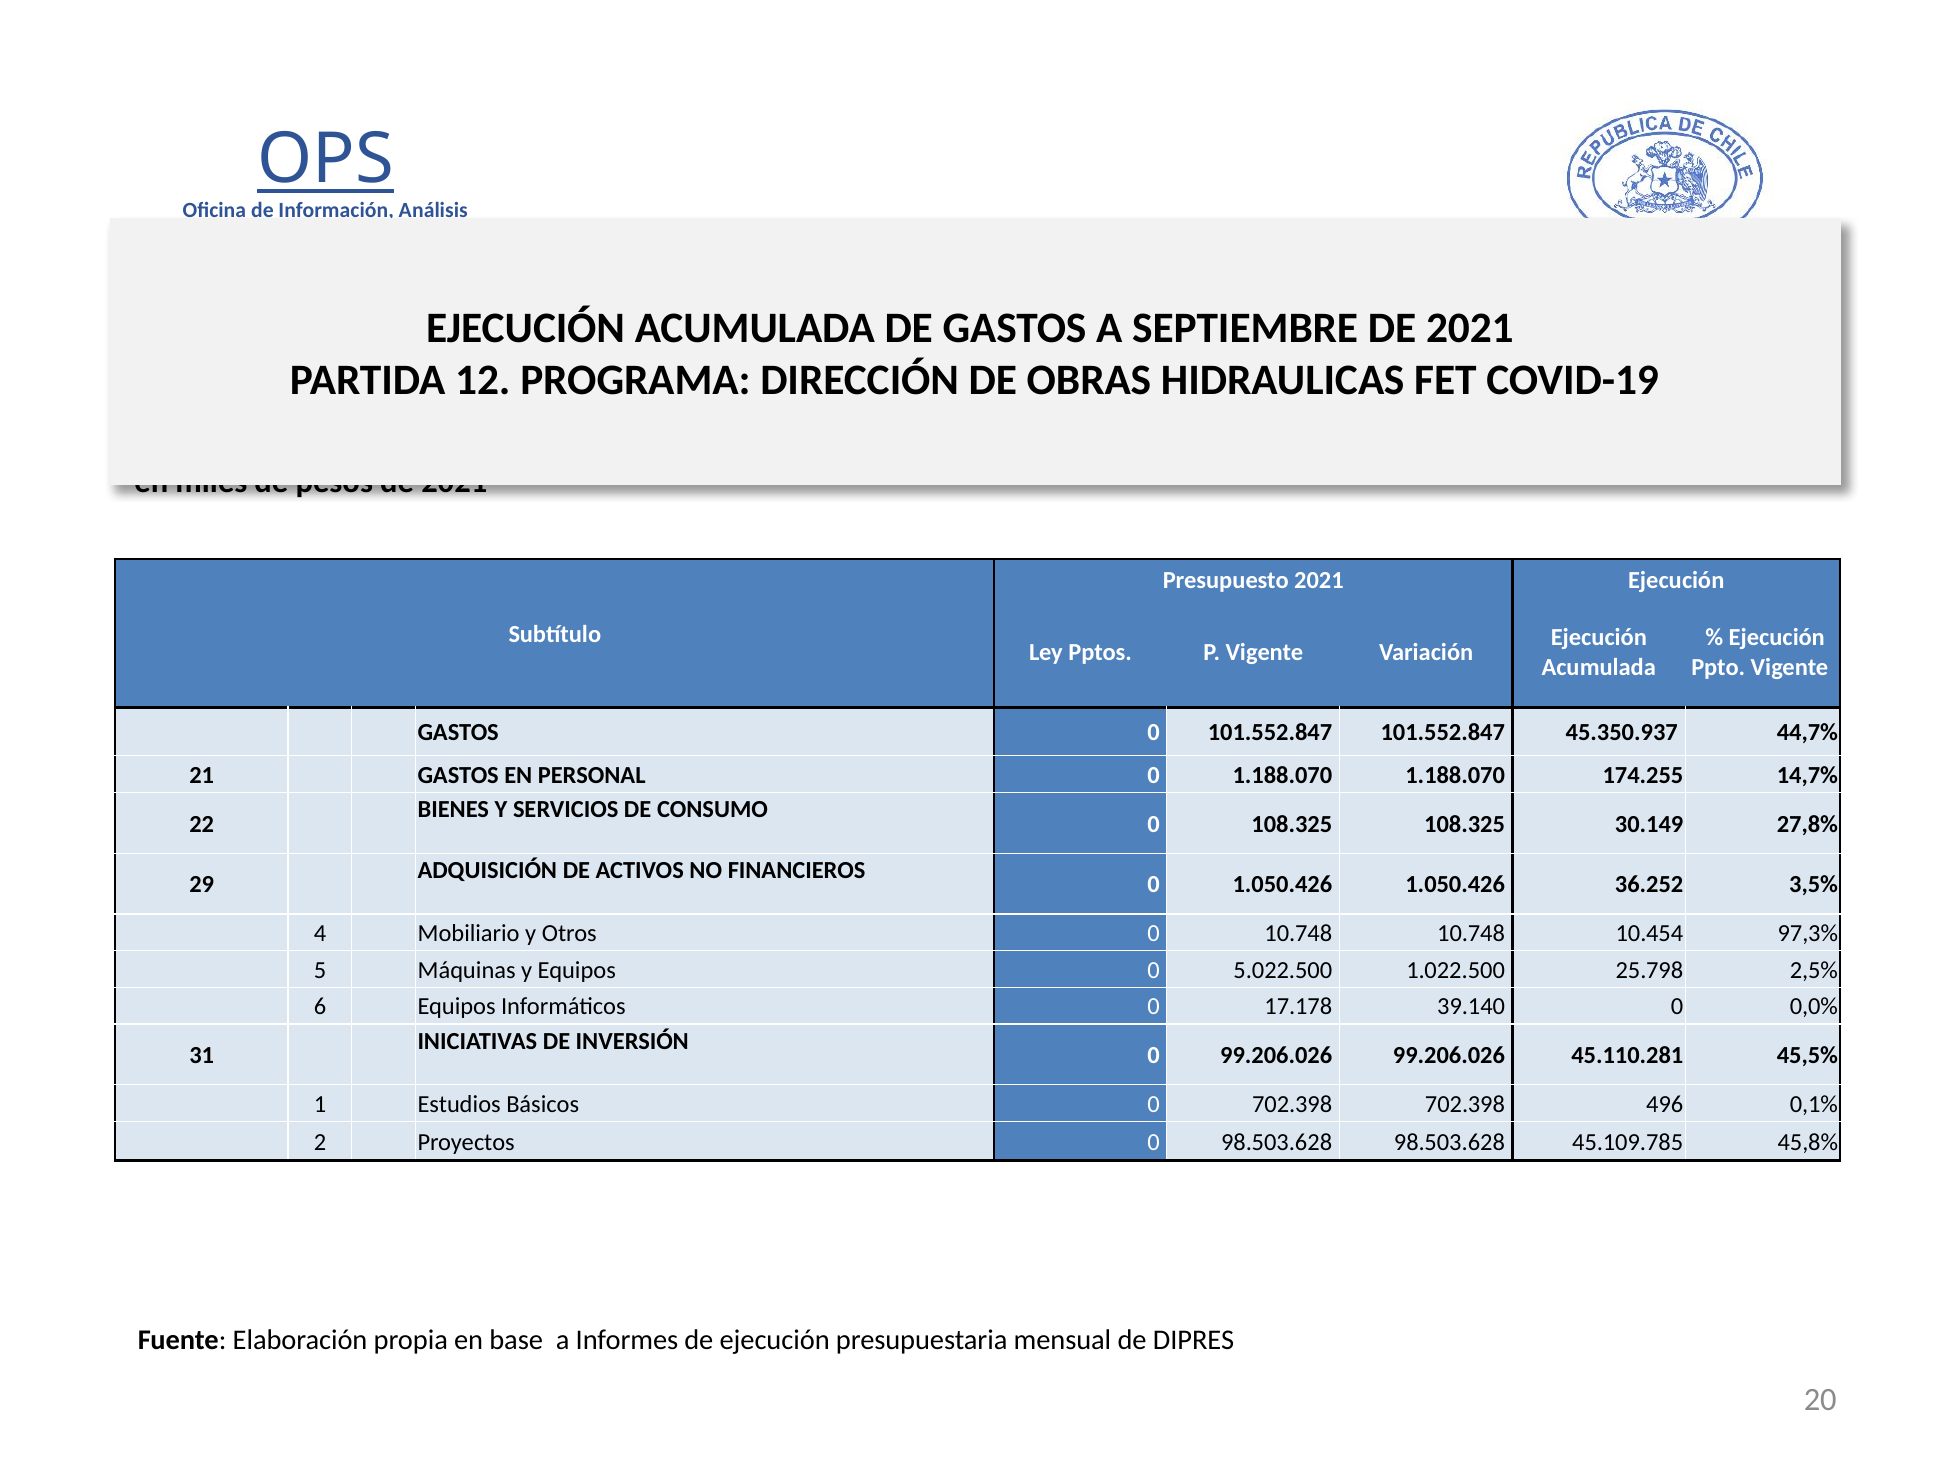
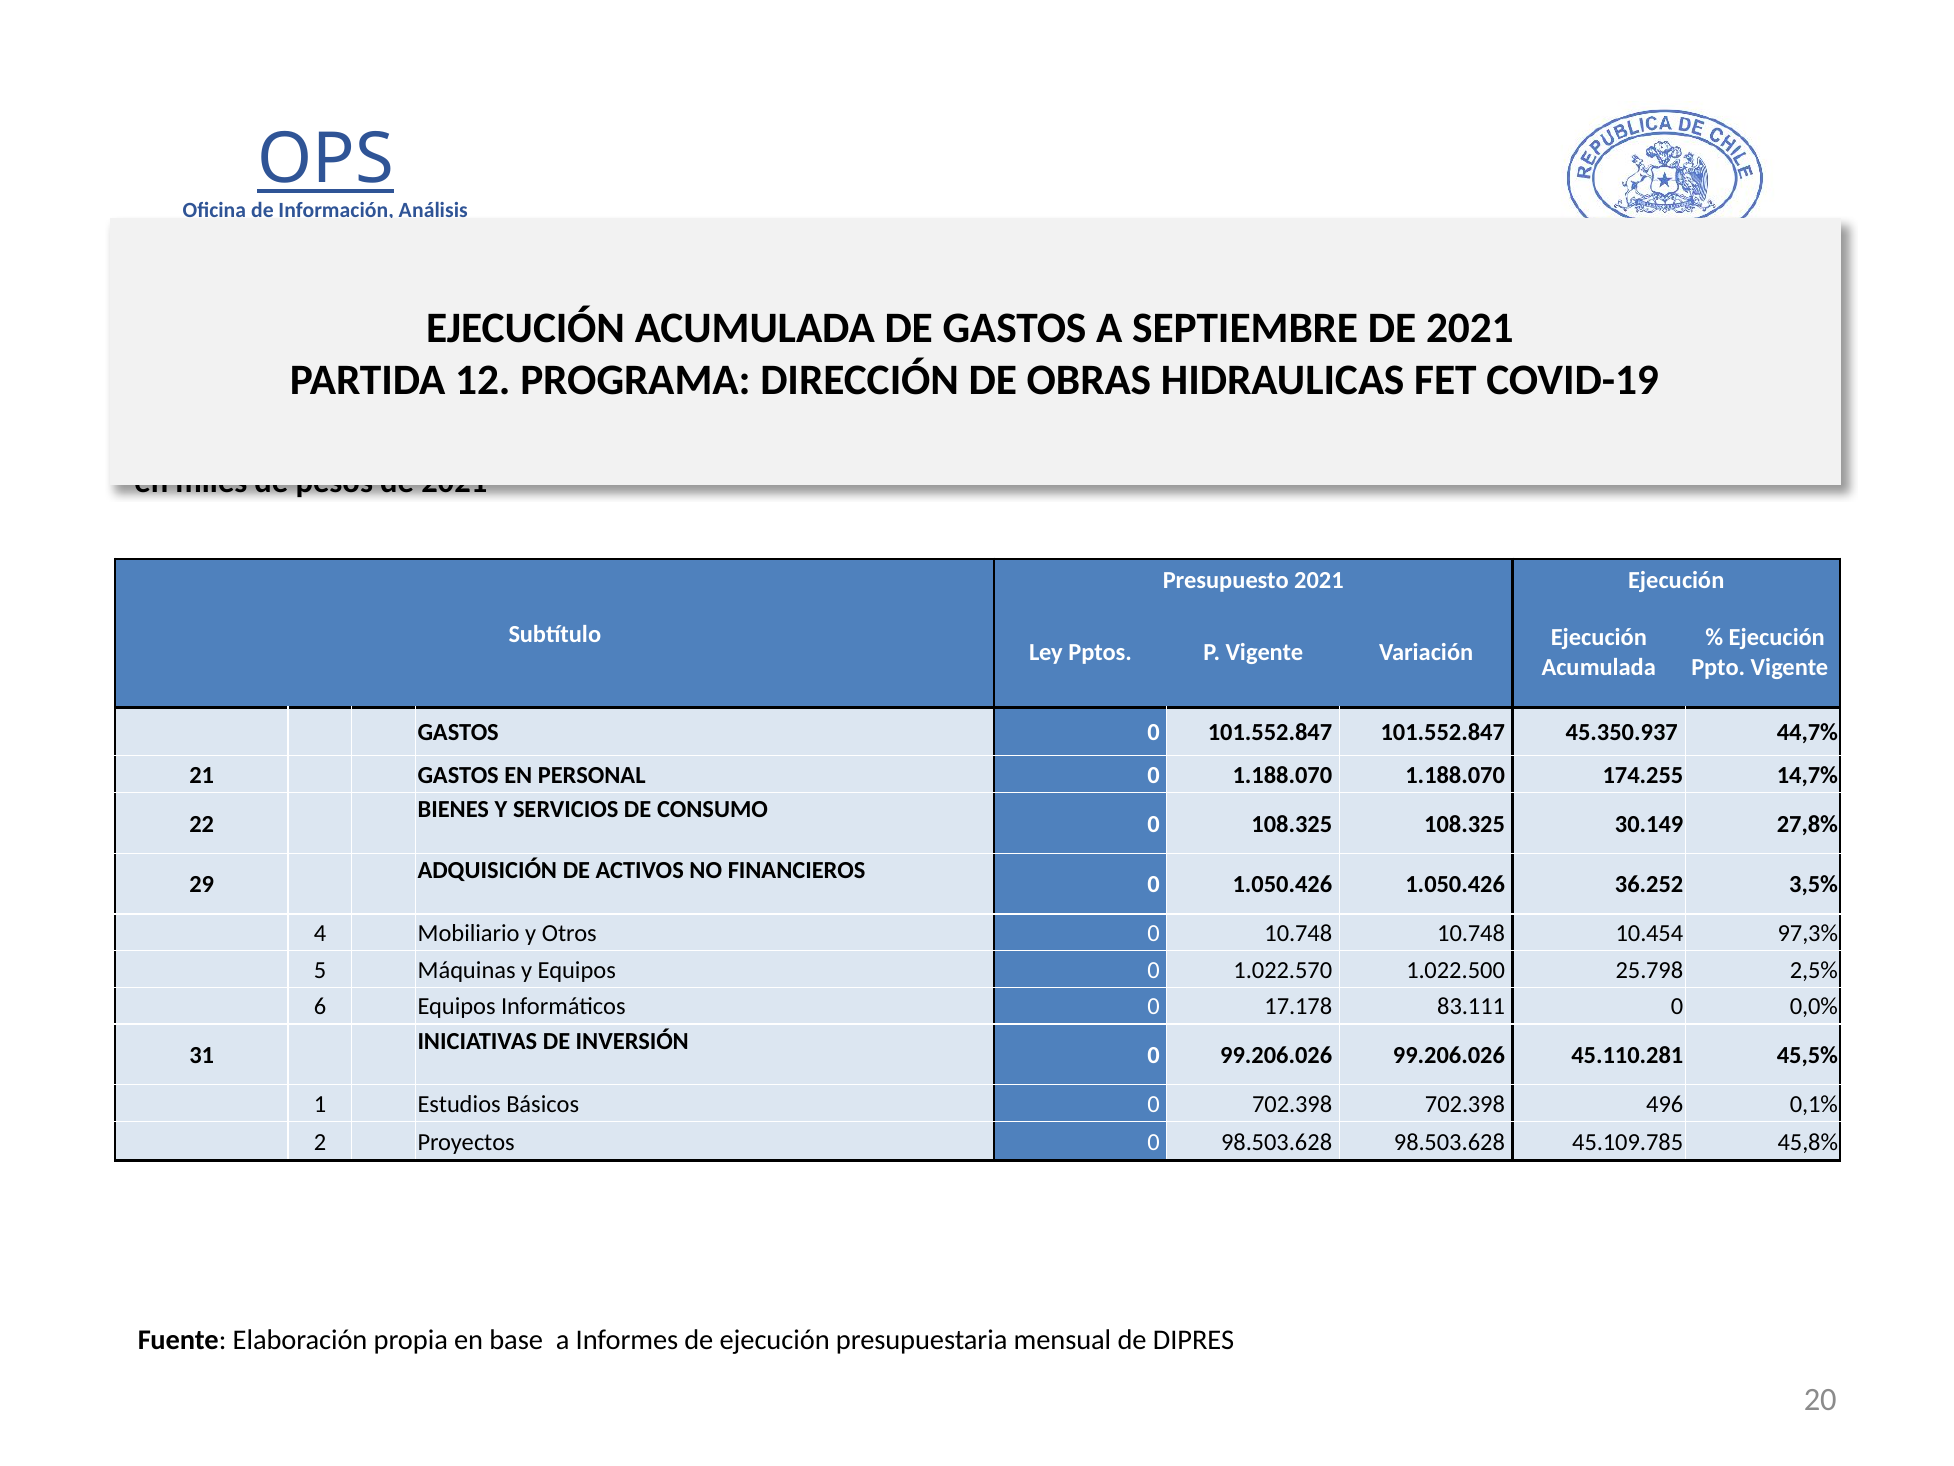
5.022.500: 5.022.500 -> 1.022.570
39.140: 39.140 -> 83.111
